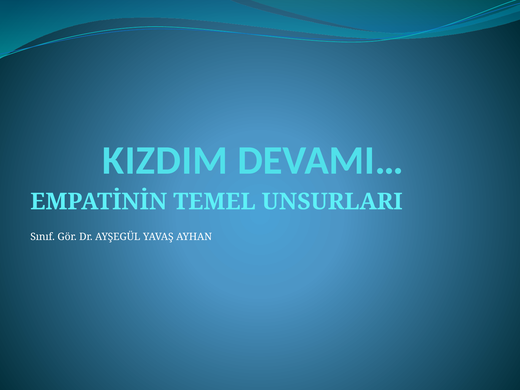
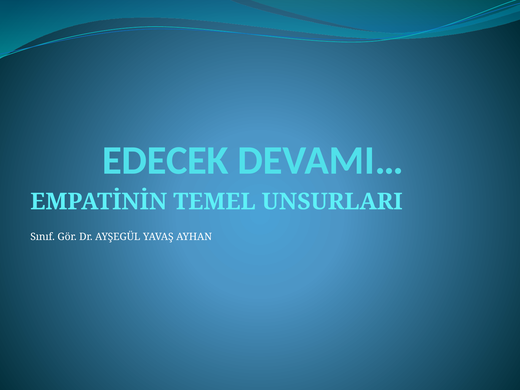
KIZDIM: KIZDIM -> EDECEK
